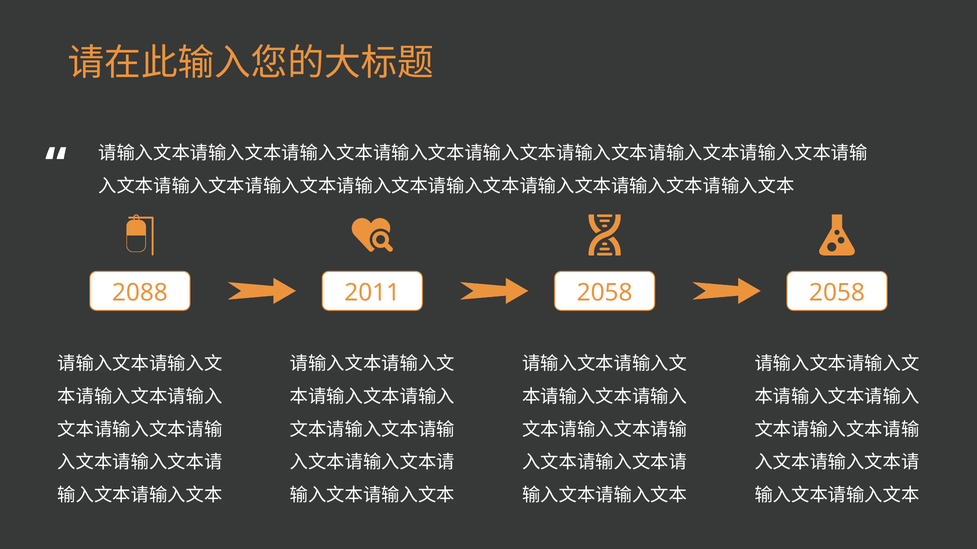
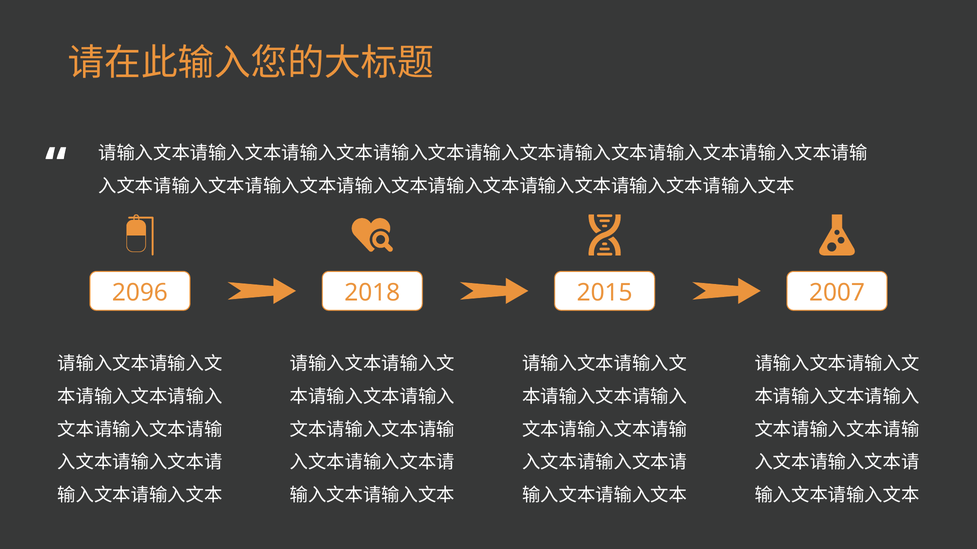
2088: 2088 -> 2096
2011: 2011 -> 2018
2058 at (605, 293): 2058 -> 2015
2058 at (837, 293): 2058 -> 2007
